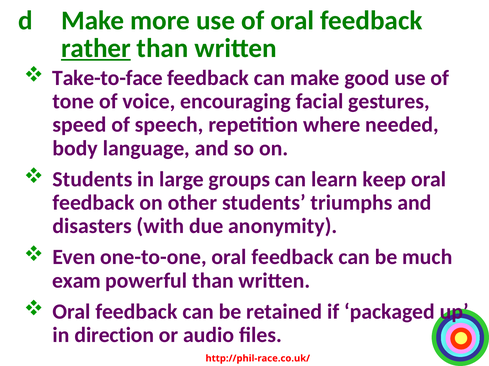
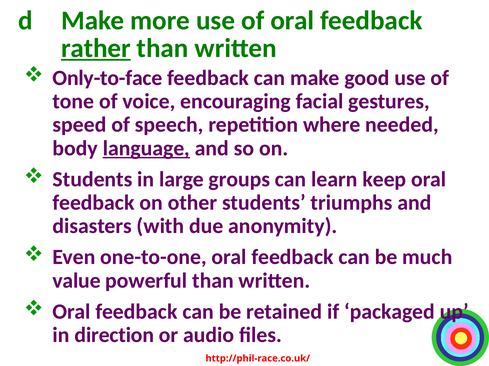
Take-to-face: Take-to-face -> Only-to-face
language underline: none -> present
exam: exam -> value
